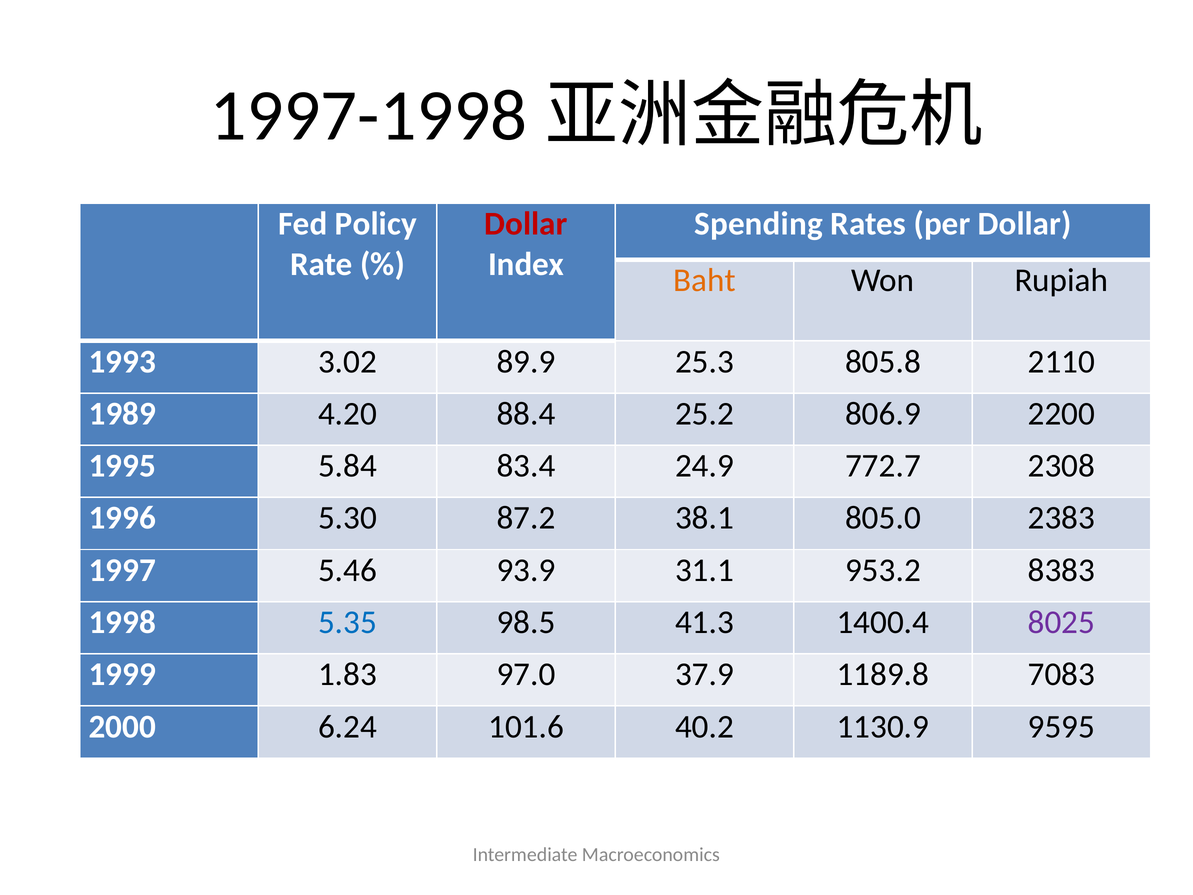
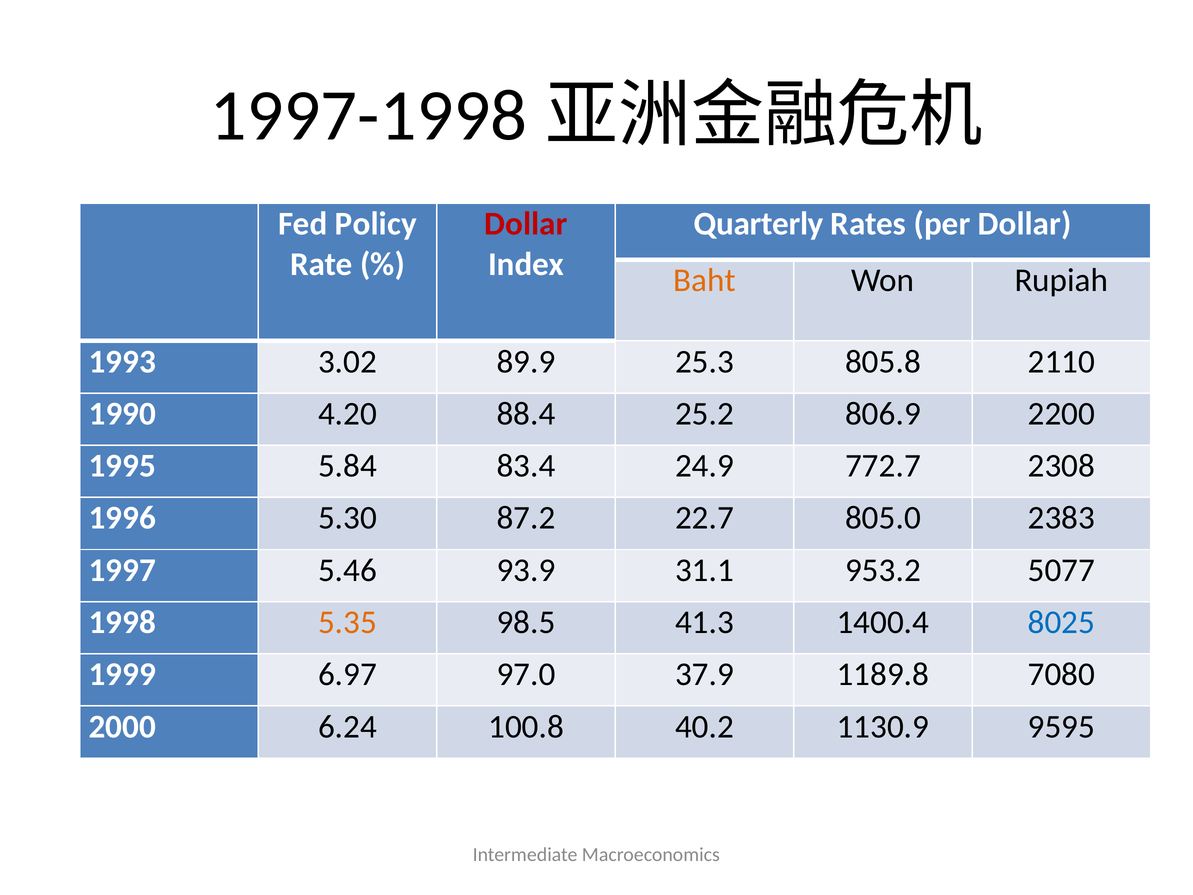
Spending: Spending -> Quarterly
1989: 1989 -> 1990
38.1: 38.1 -> 22.7
8383: 8383 -> 5077
5.35 colour: blue -> orange
8025 colour: purple -> blue
1.83: 1.83 -> 6.97
7083: 7083 -> 7080
101.6: 101.6 -> 100.8
